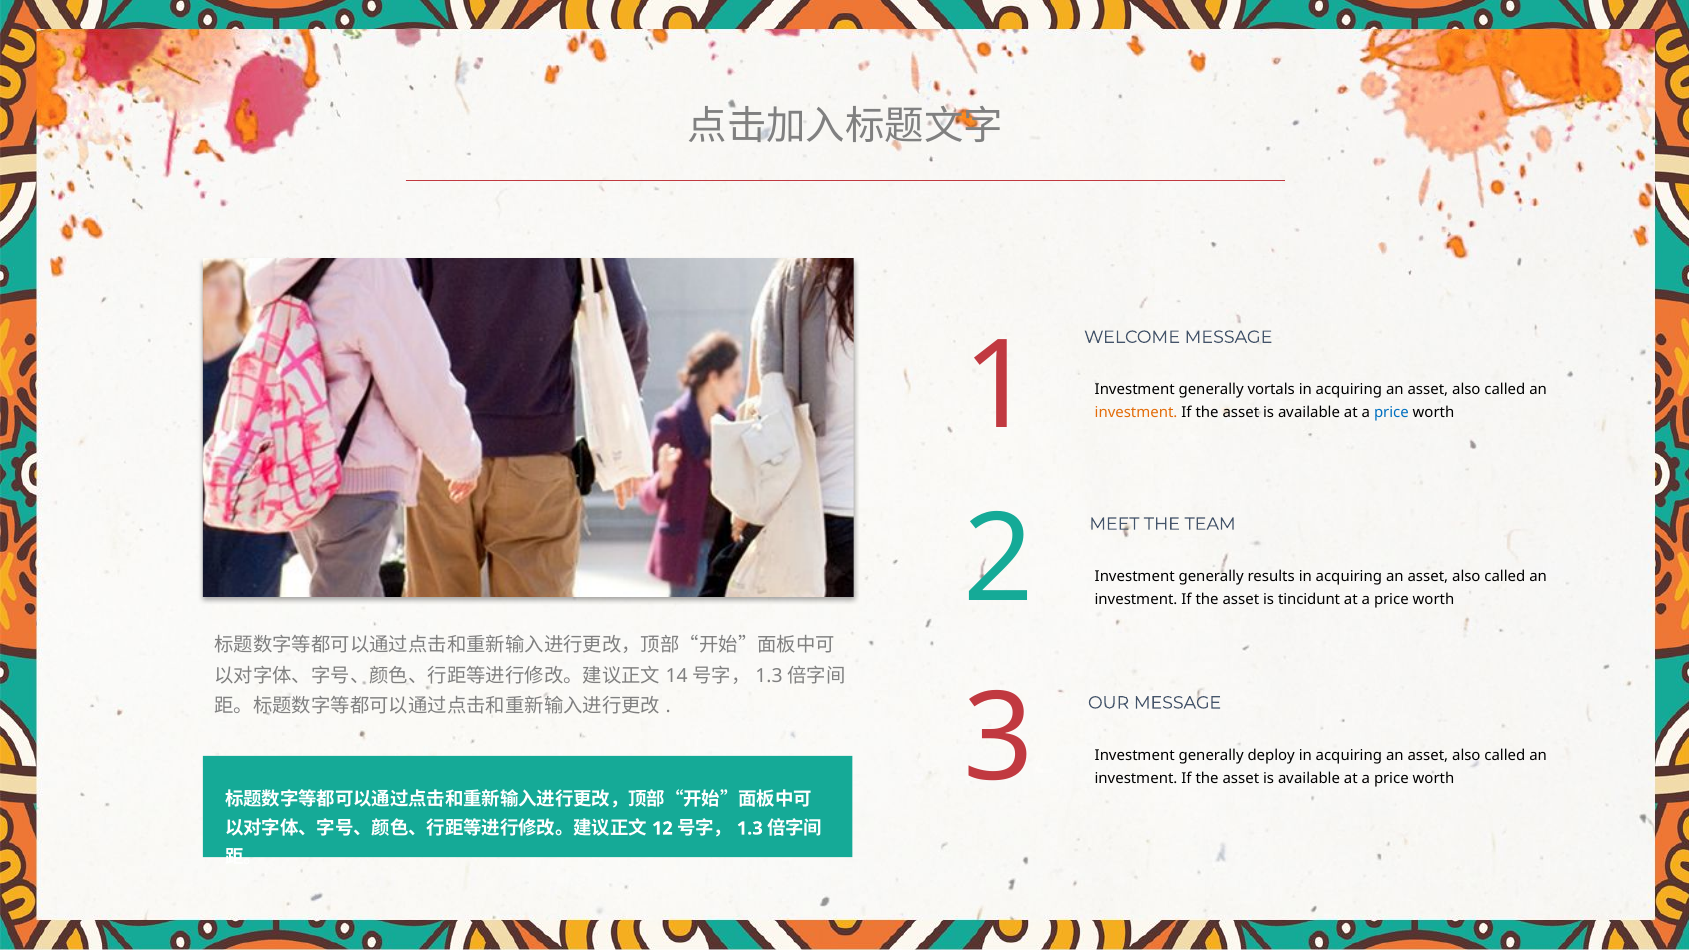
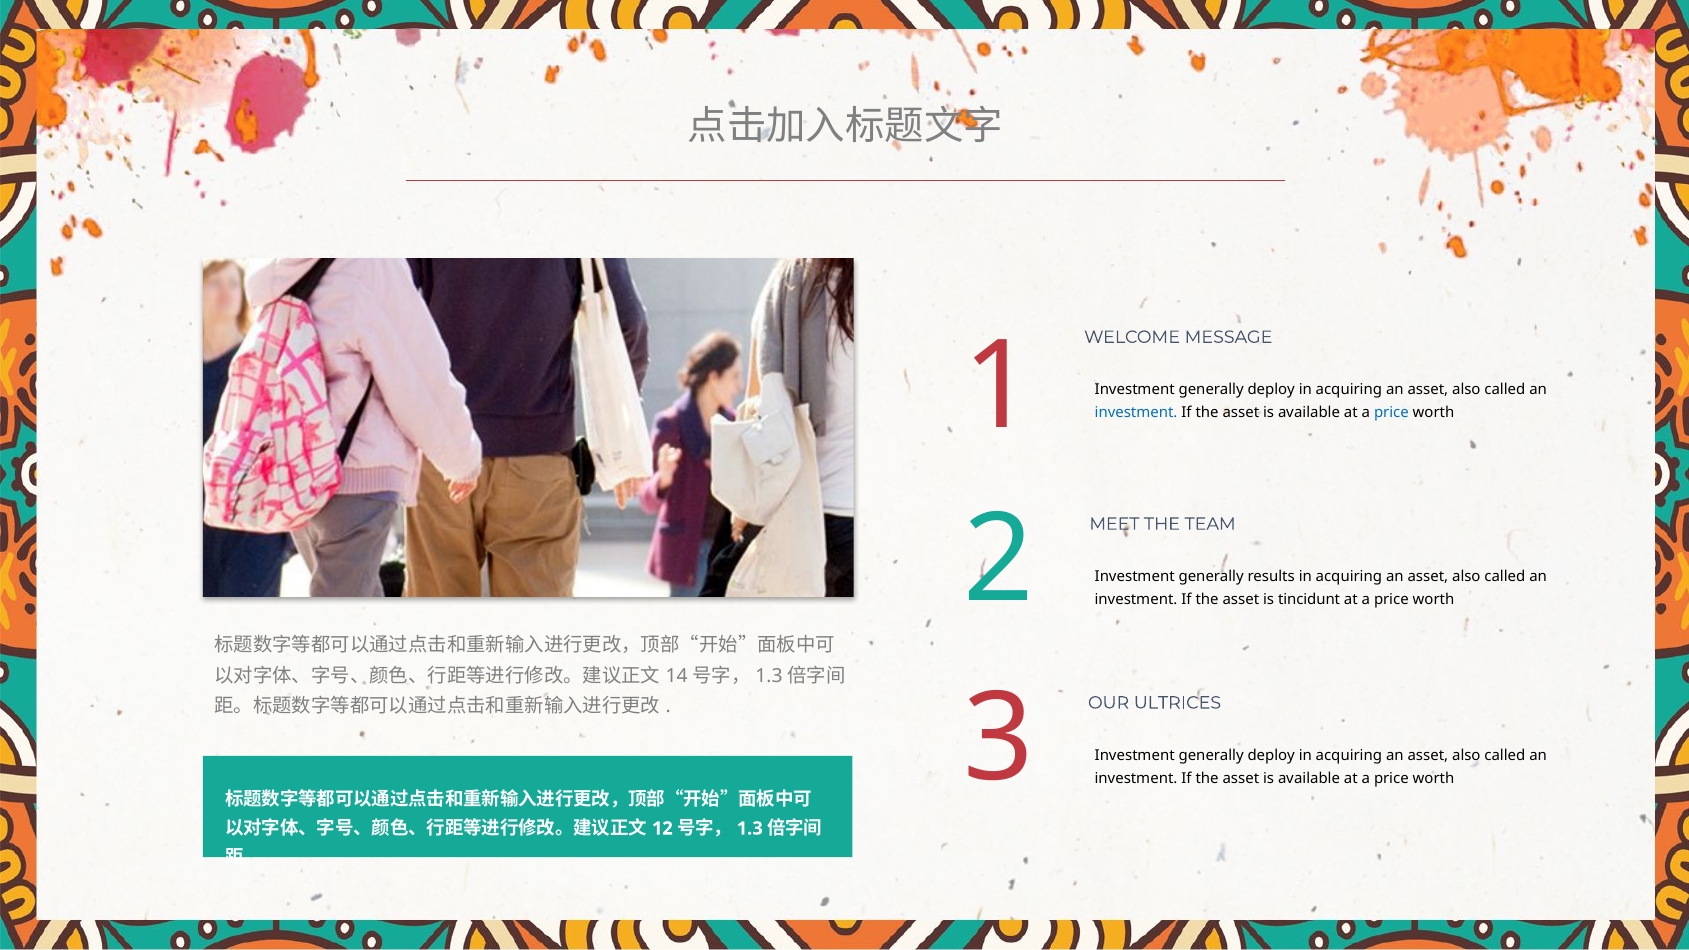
vortals at (1271, 390): vortals -> deploy
investment at (1136, 413) colour: orange -> blue
OUR MESSAGE: MESSAGE -> ULTRICES
